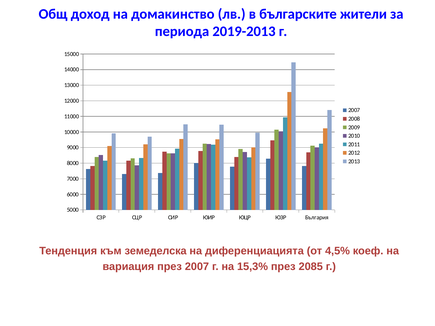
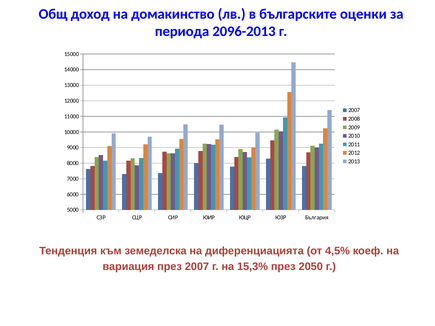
жители: жители -> оценки
2019-2013: 2019-2013 -> 2096-2013
2085: 2085 -> 2050
